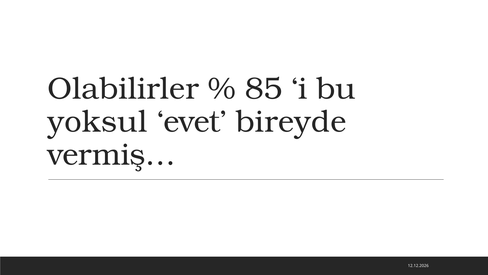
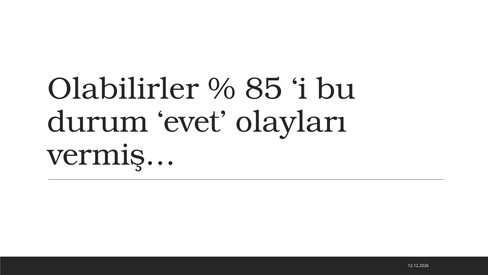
yoksul: yoksul -> durum
bireyde: bireyde -> olayları
